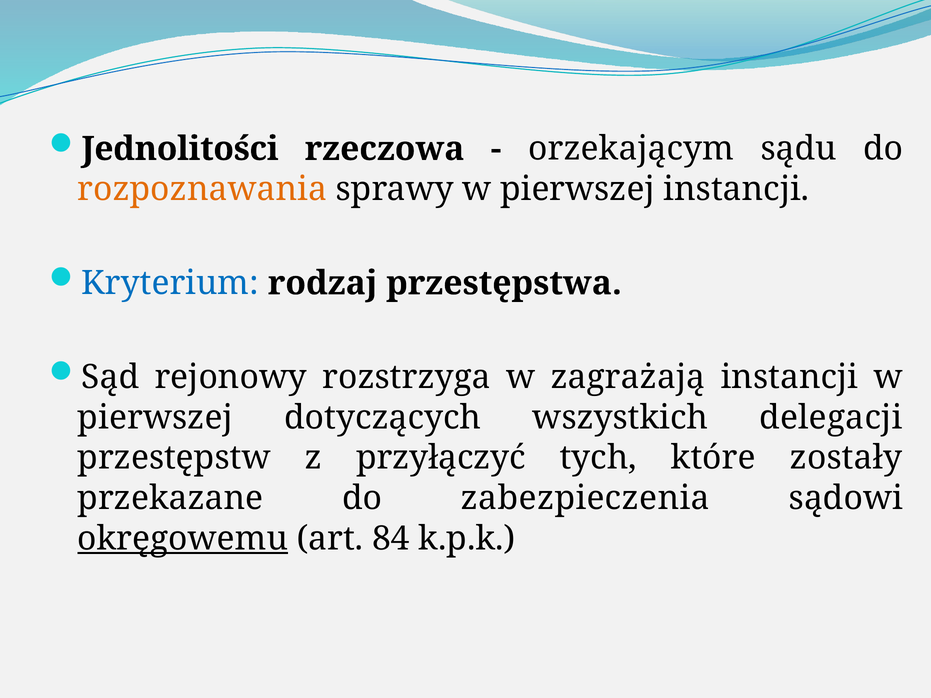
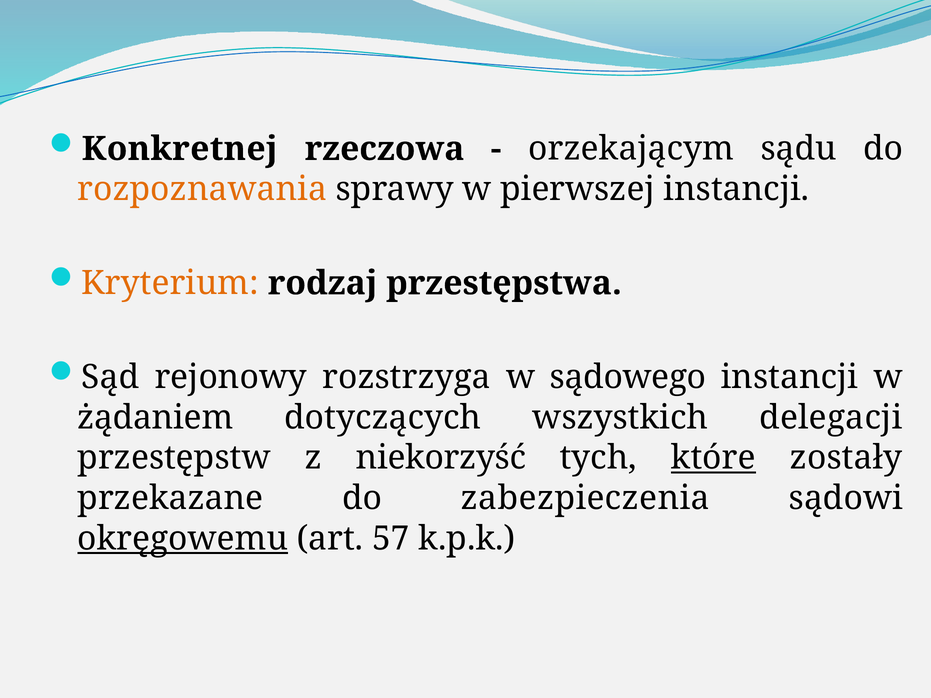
Jednolitości: Jednolitości -> Konkretnej
Kryterium colour: blue -> orange
zagrażają: zagrażają -> sądowego
pierwszej at (155, 418): pierwszej -> żądaniem
przyłączyć: przyłączyć -> niekorzyść
które underline: none -> present
84: 84 -> 57
